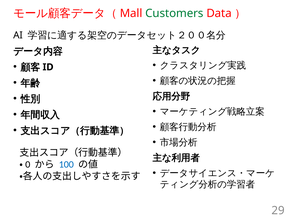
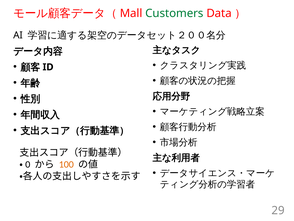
100 colour: blue -> orange
